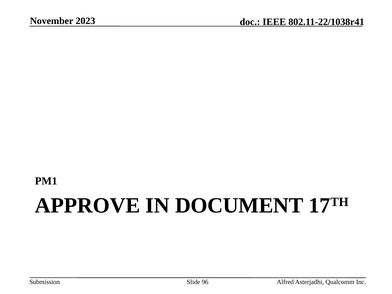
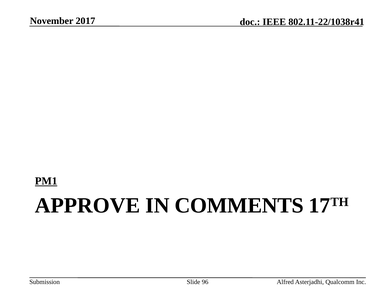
2023: 2023 -> 2017
PM1 underline: none -> present
DOCUMENT: DOCUMENT -> COMMENTS
